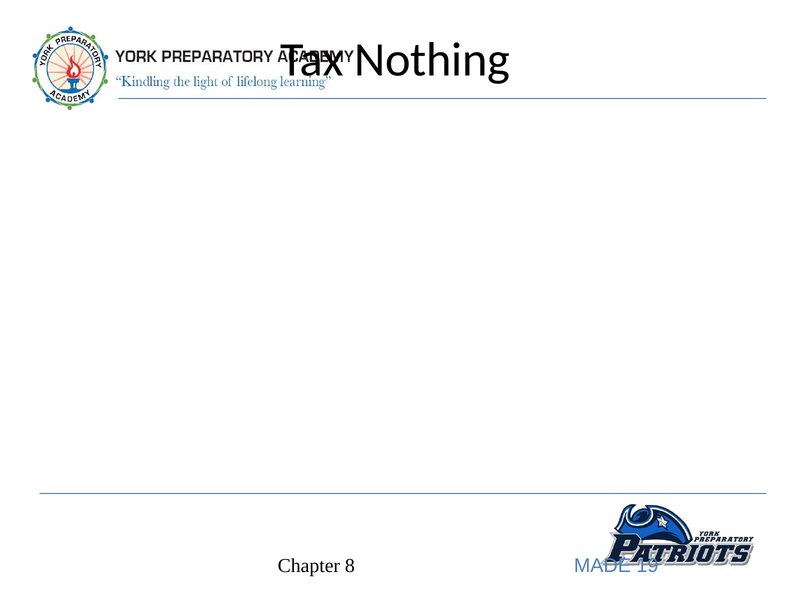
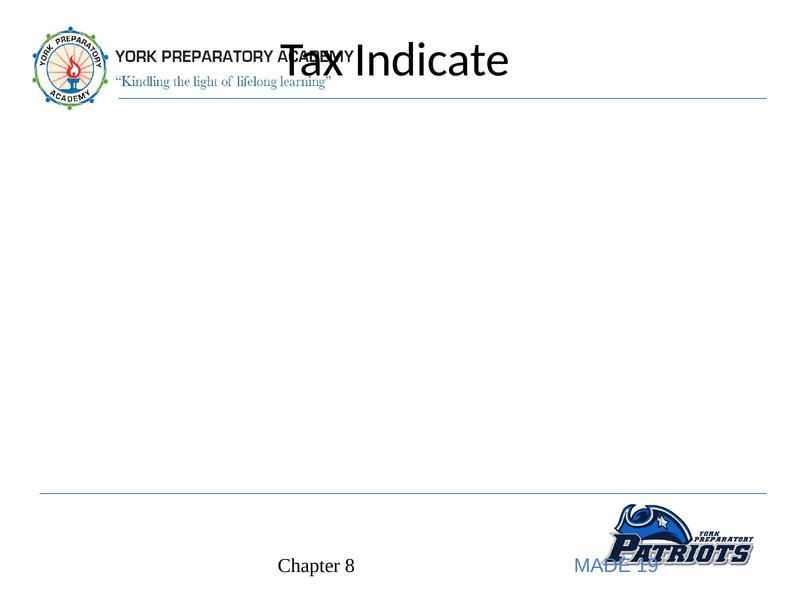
Nothing: Nothing -> Indicate
